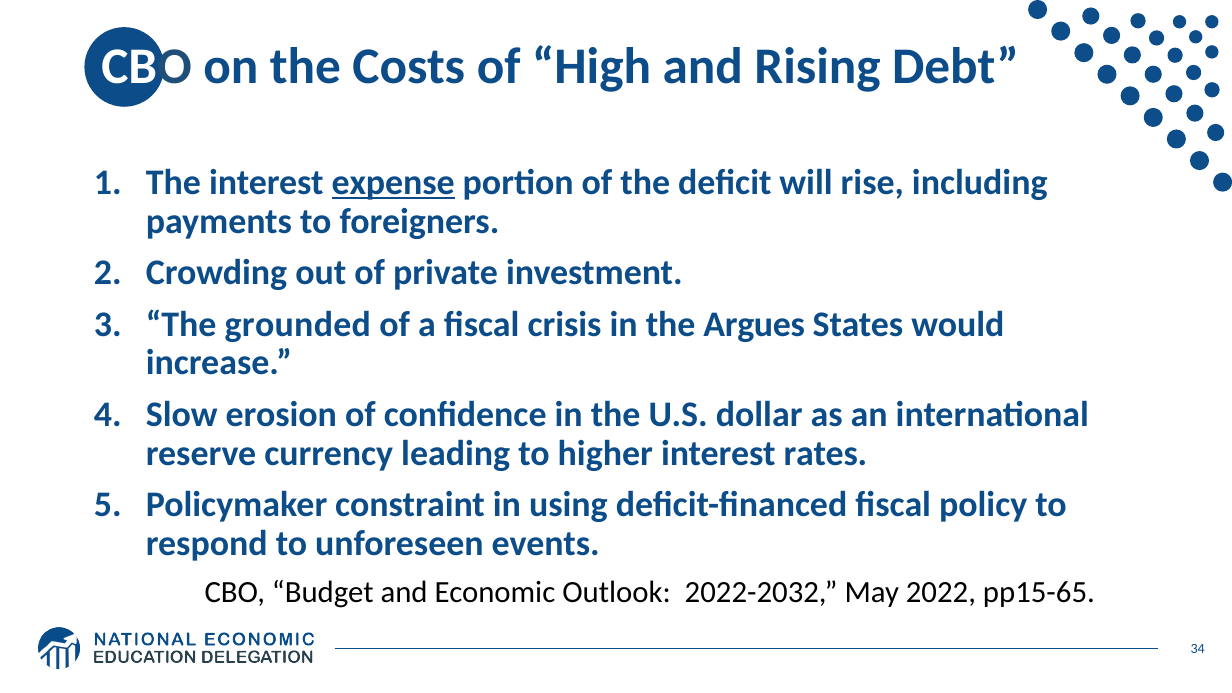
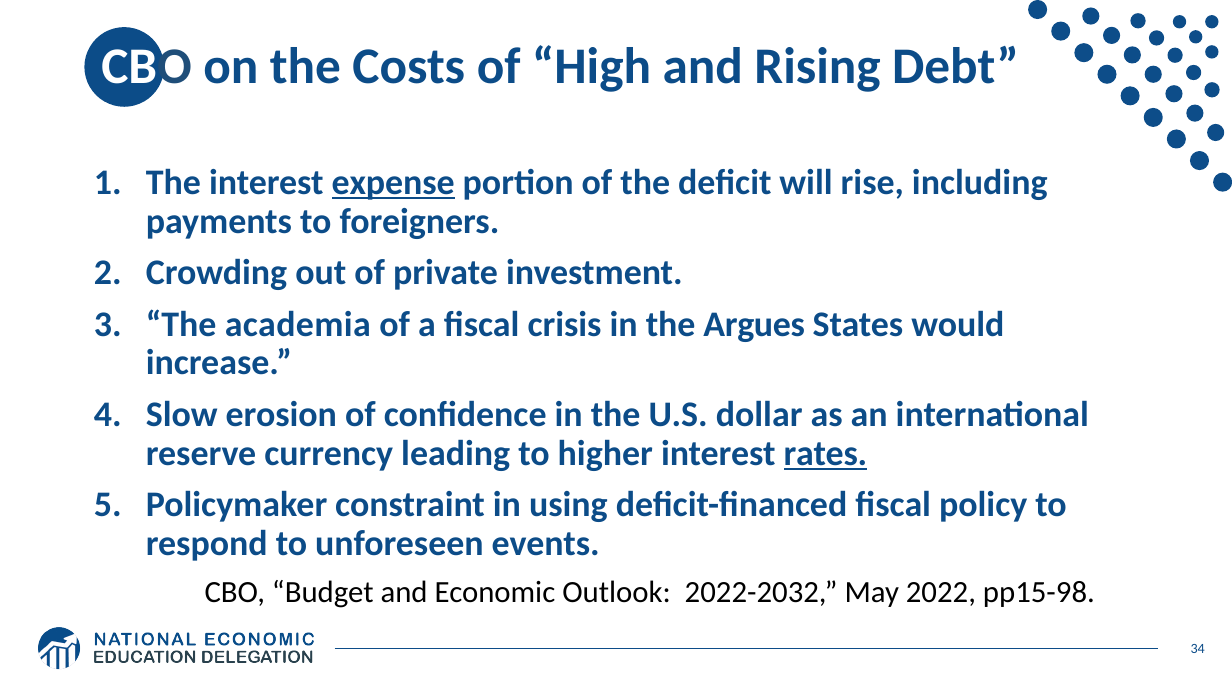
grounded: grounded -> academia
rates underline: none -> present
pp15-65: pp15-65 -> pp15-98
